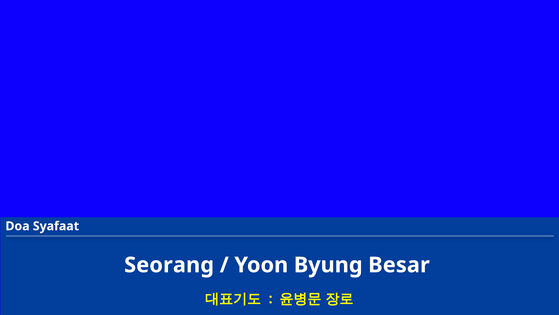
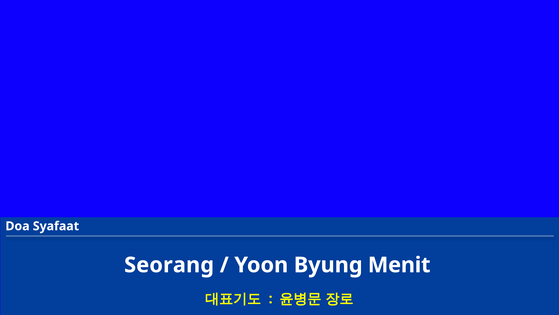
Besar: Besar -> Menit
